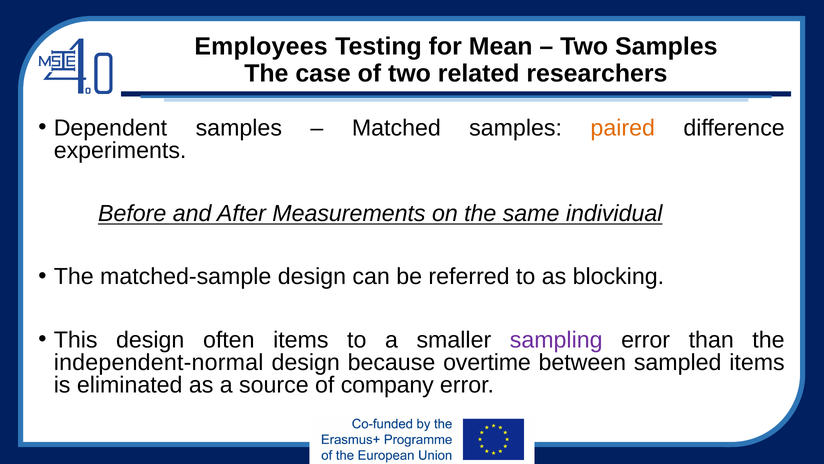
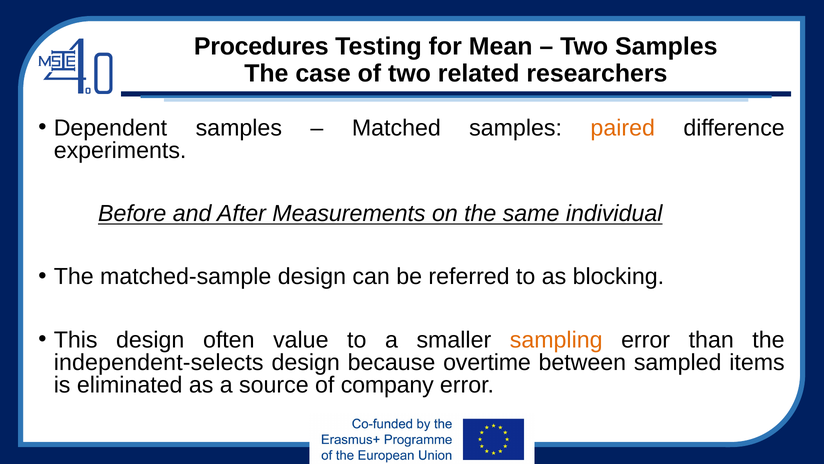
Employees: Employees -> Procedures
often items: items -> value
sampling colour: purple -> orange
independent-normal: independent-normal -> independent-selects
